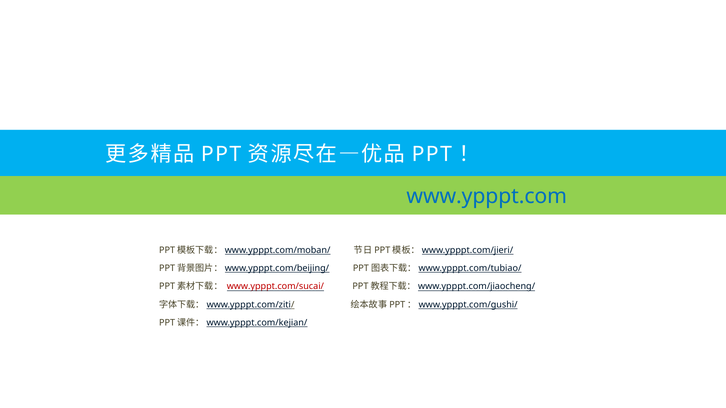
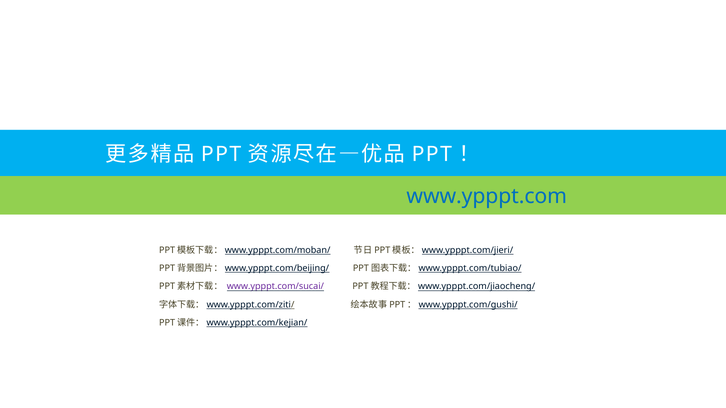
www.ypppt.com/sucai/ colour: red -> purple
